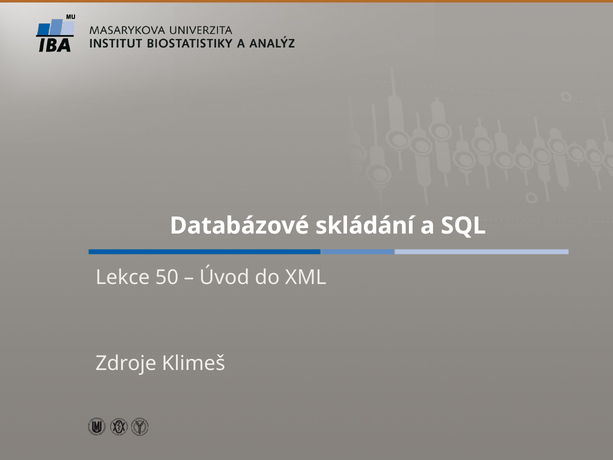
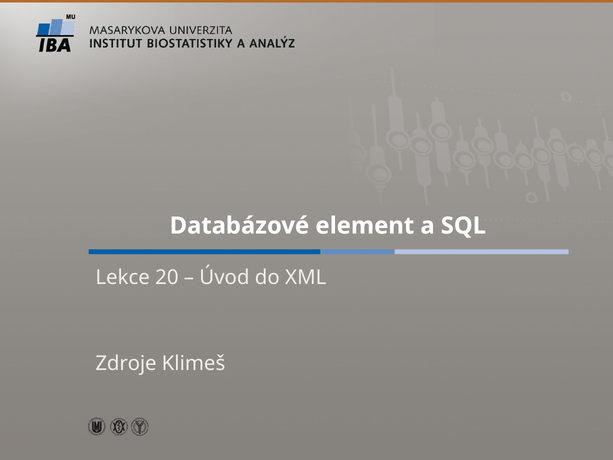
skládání: skládání -> element
50: 50 -> 20
